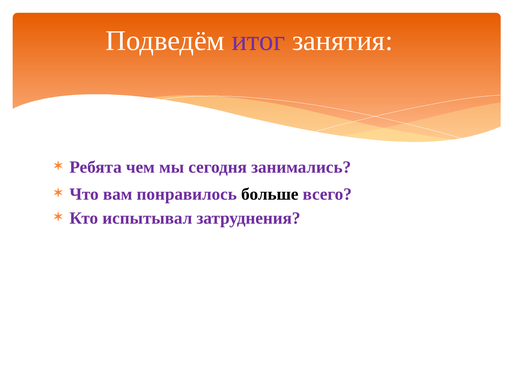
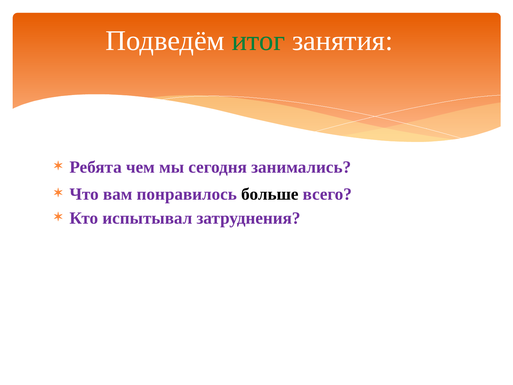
итог colour: purple -> green
